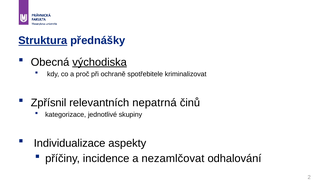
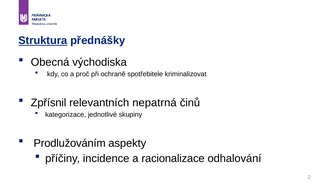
východiska underline: present -> none
Individualizace: Individualizace -> Prodlužováním
nezamlčovat: nezamlčovat -> racionalizace
